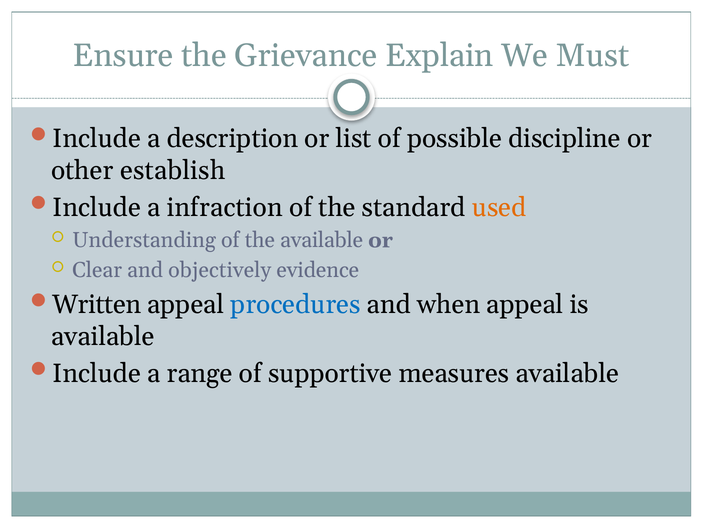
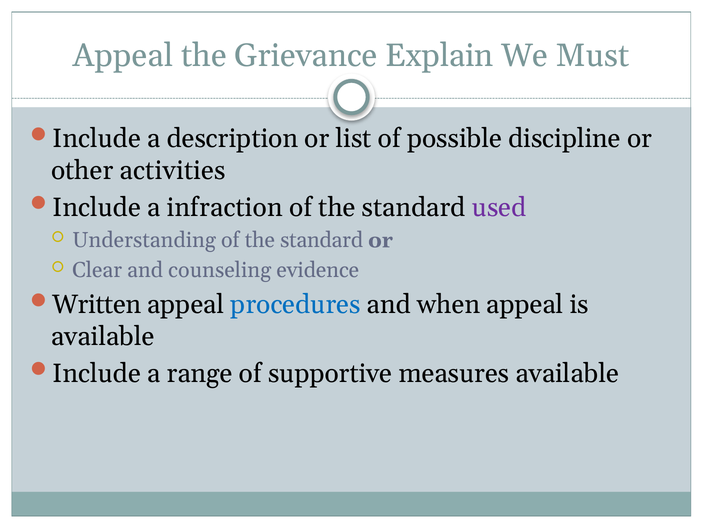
Ensure at (123, 55): Ensure -> Appeal
establish: establish -> activities
used colour: orange -> purple
available at (322, 240): available -> standard
objectively: objectively -> counseling
